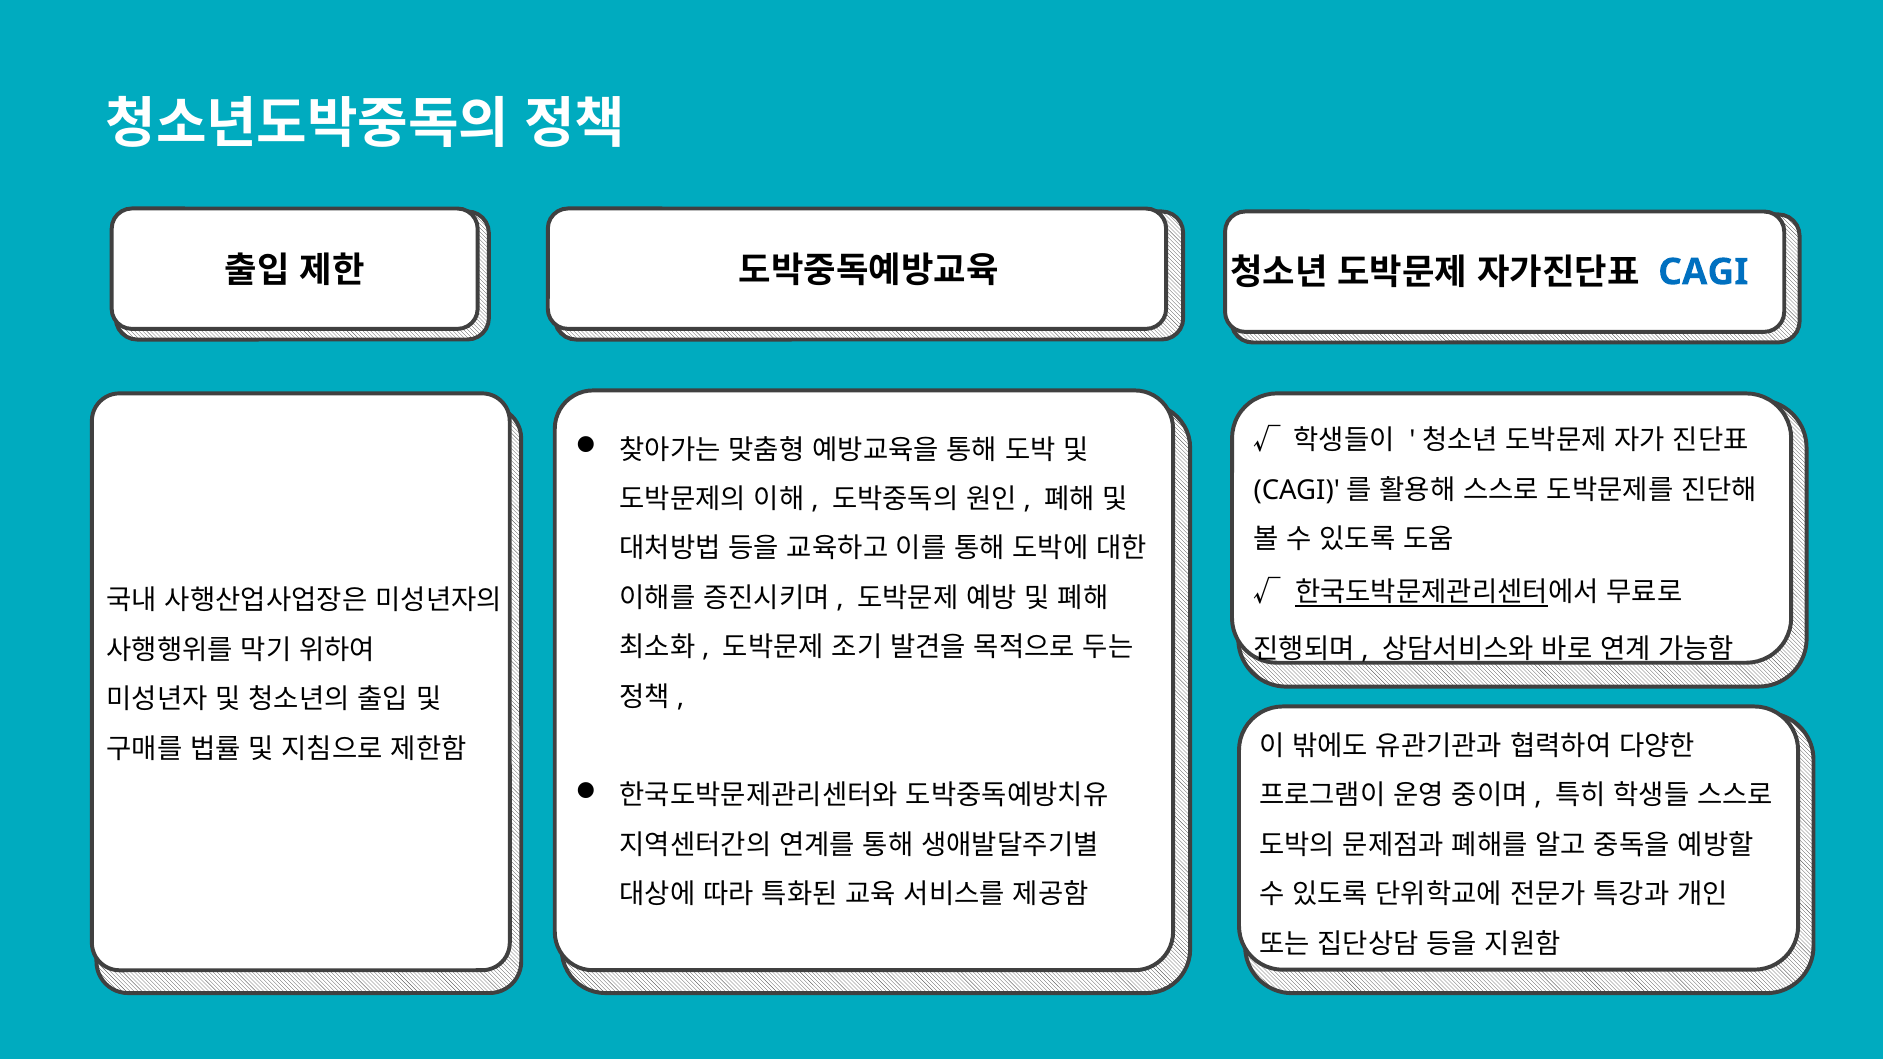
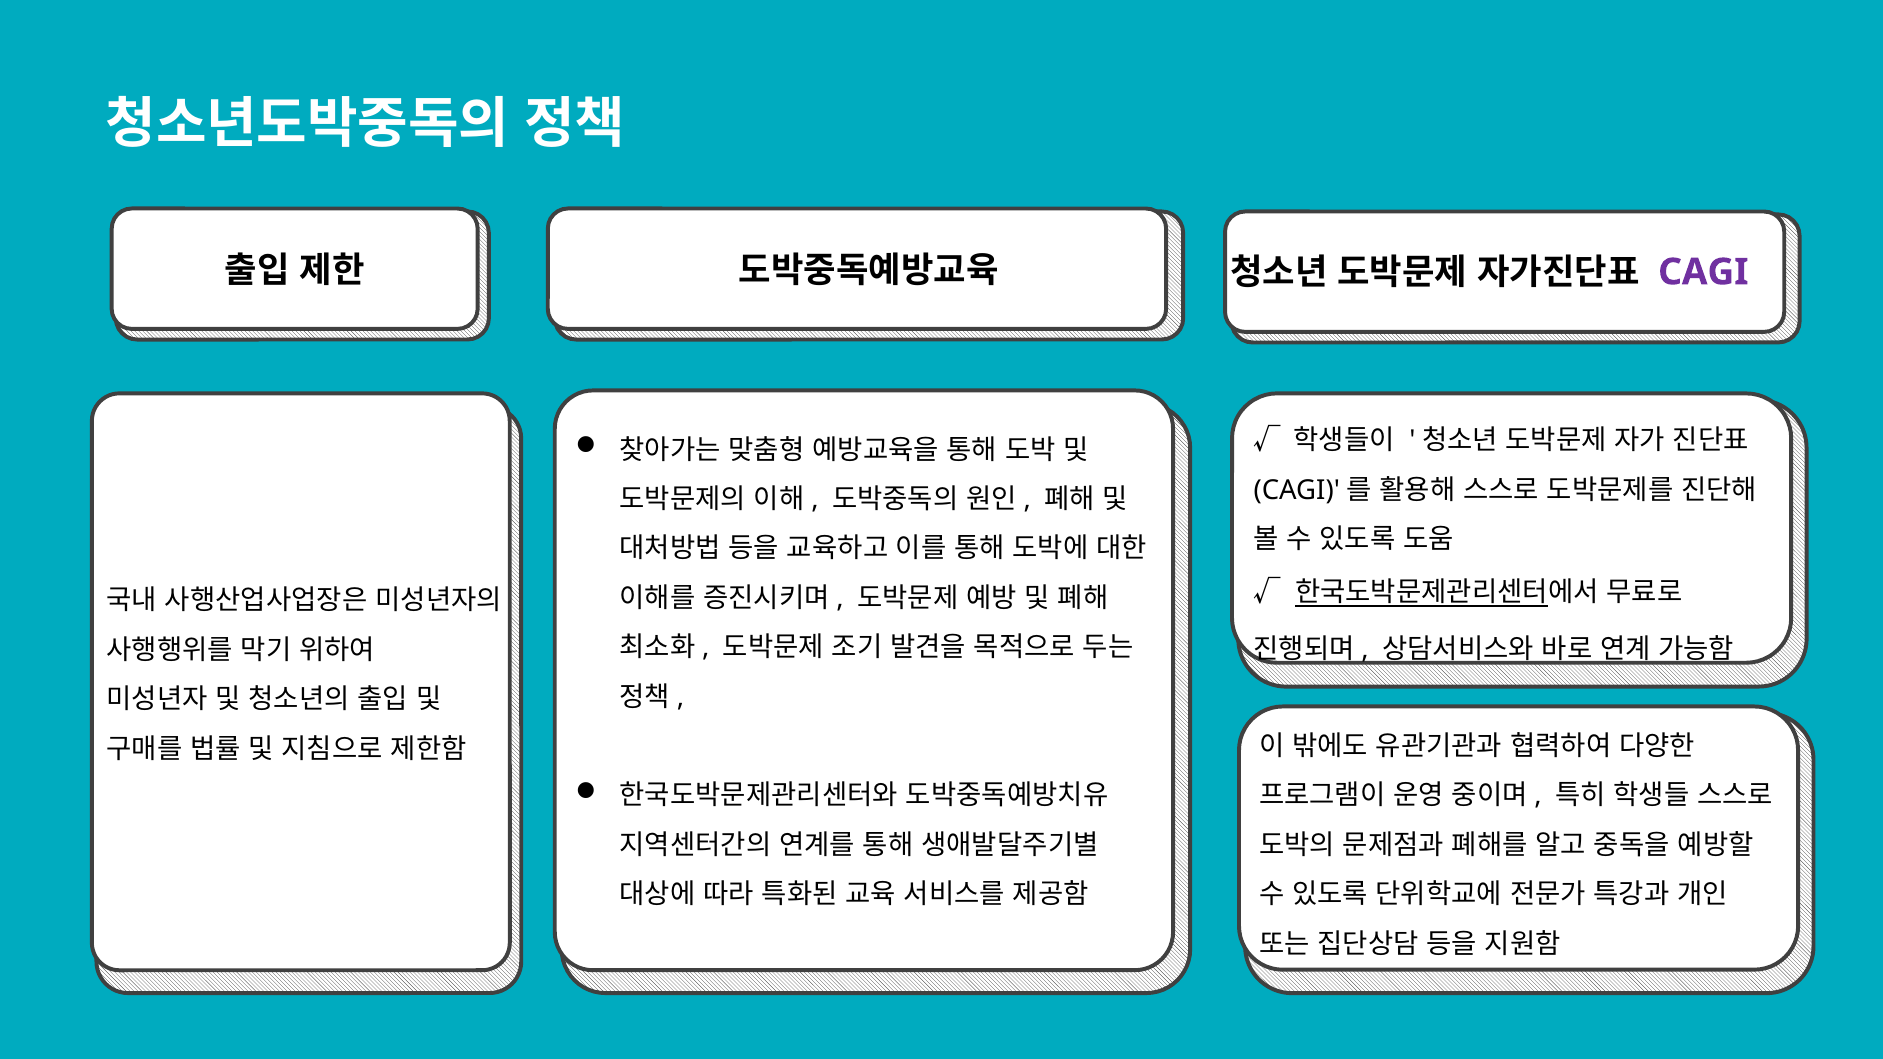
CAGI colour: blue -> purple
